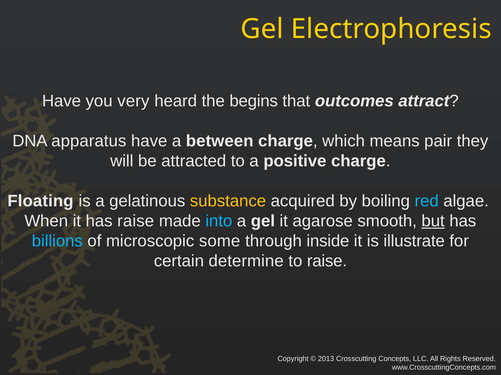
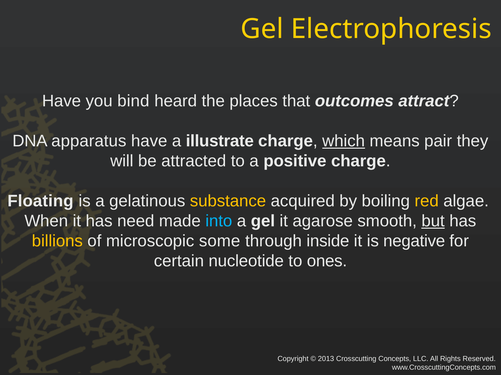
very: very -> bind
begins: begins -> places
between: between -> illustrate
which underline: none -> present
red colour: light blue -> yellow
has raise: raise -> need
billions colour: light blue -> yellow
illustrate: illustrate -> negative
determine: determine -> nucleotide
to raise: raise -> ones
